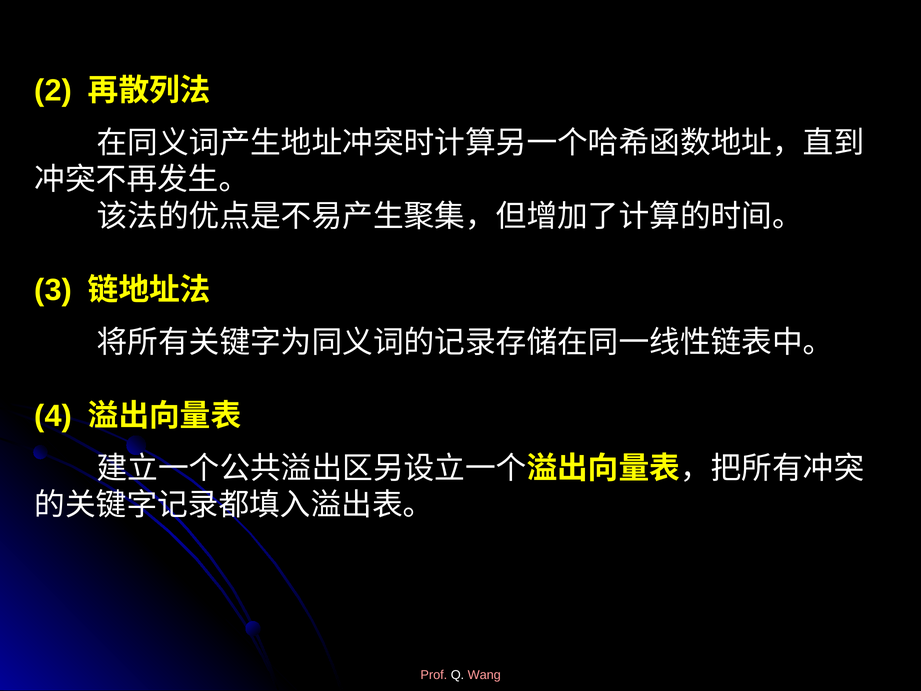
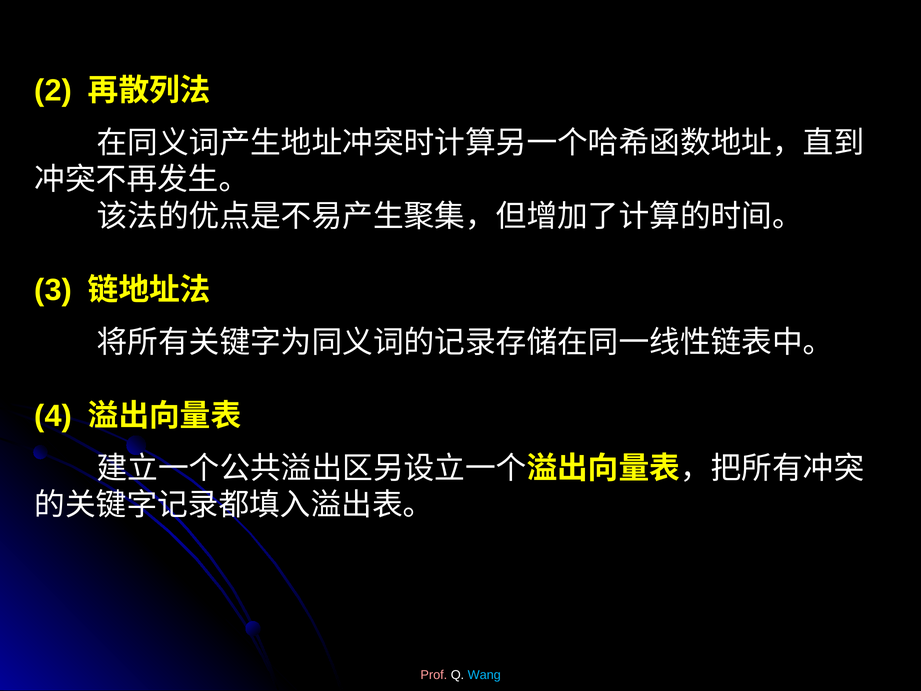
Wang colour: pink -> light blue
